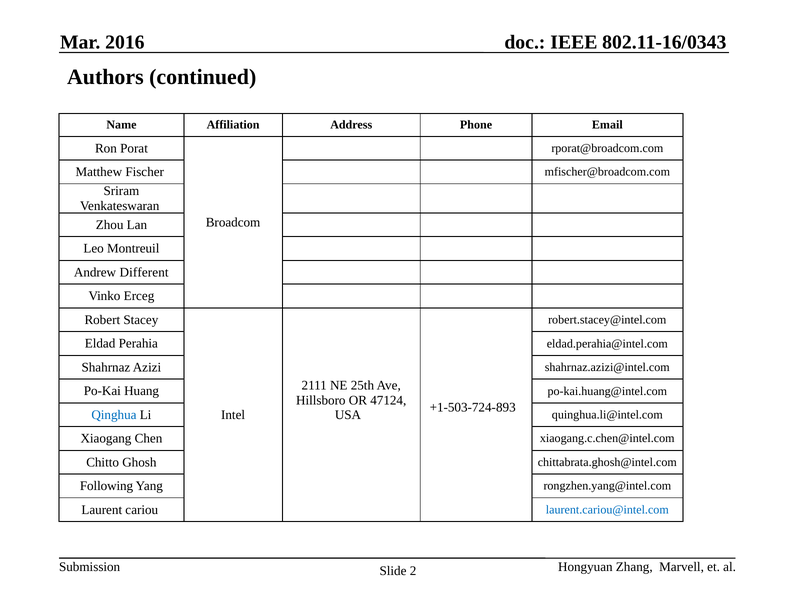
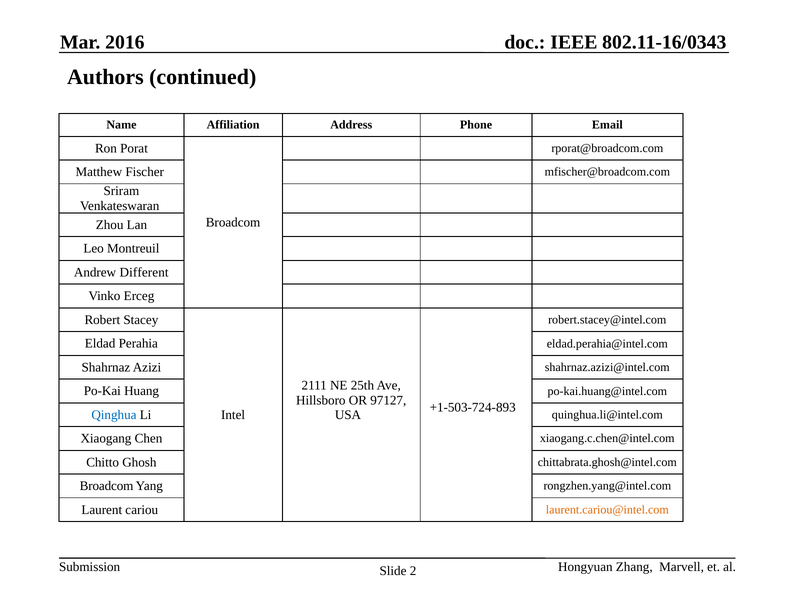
47124: 47124 -> 97127
Following at (107, 486): Following -> Broadcom
laurent.cariou@intel.com colour: blue -> orange
